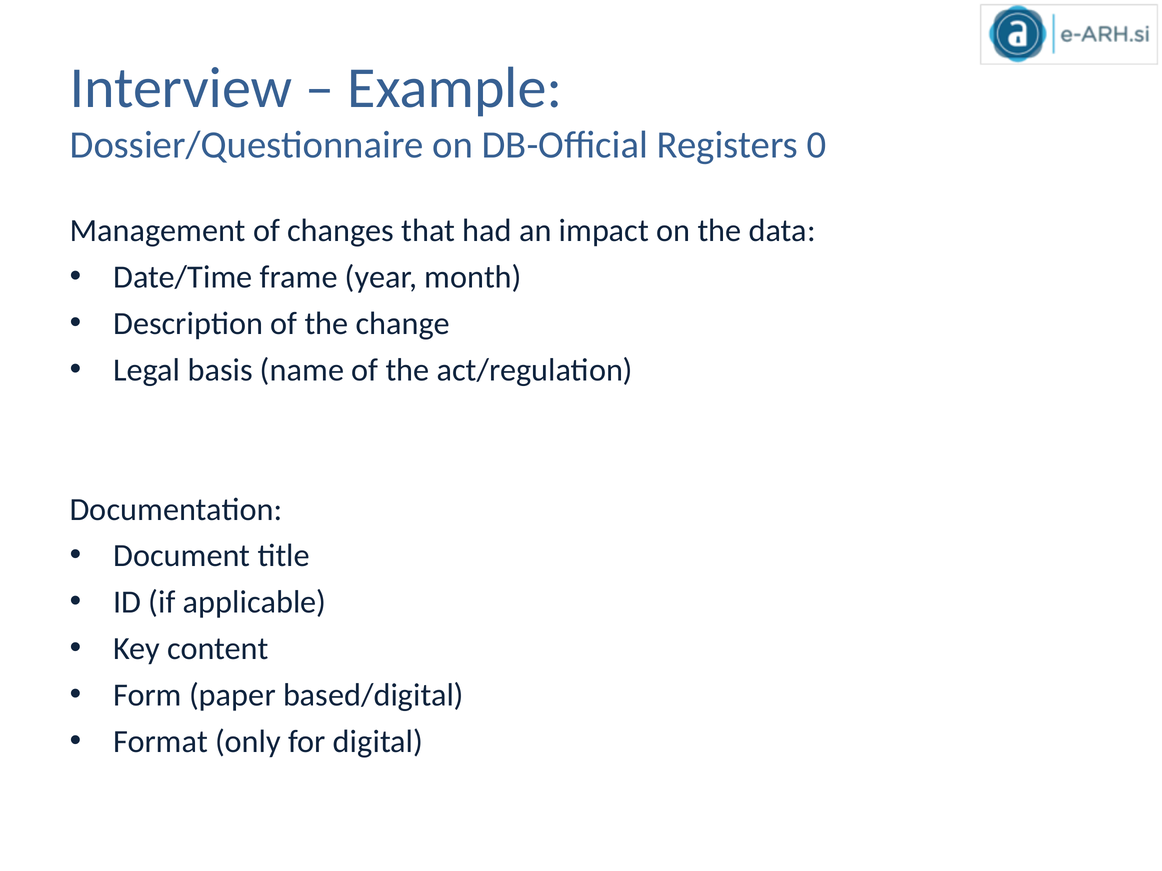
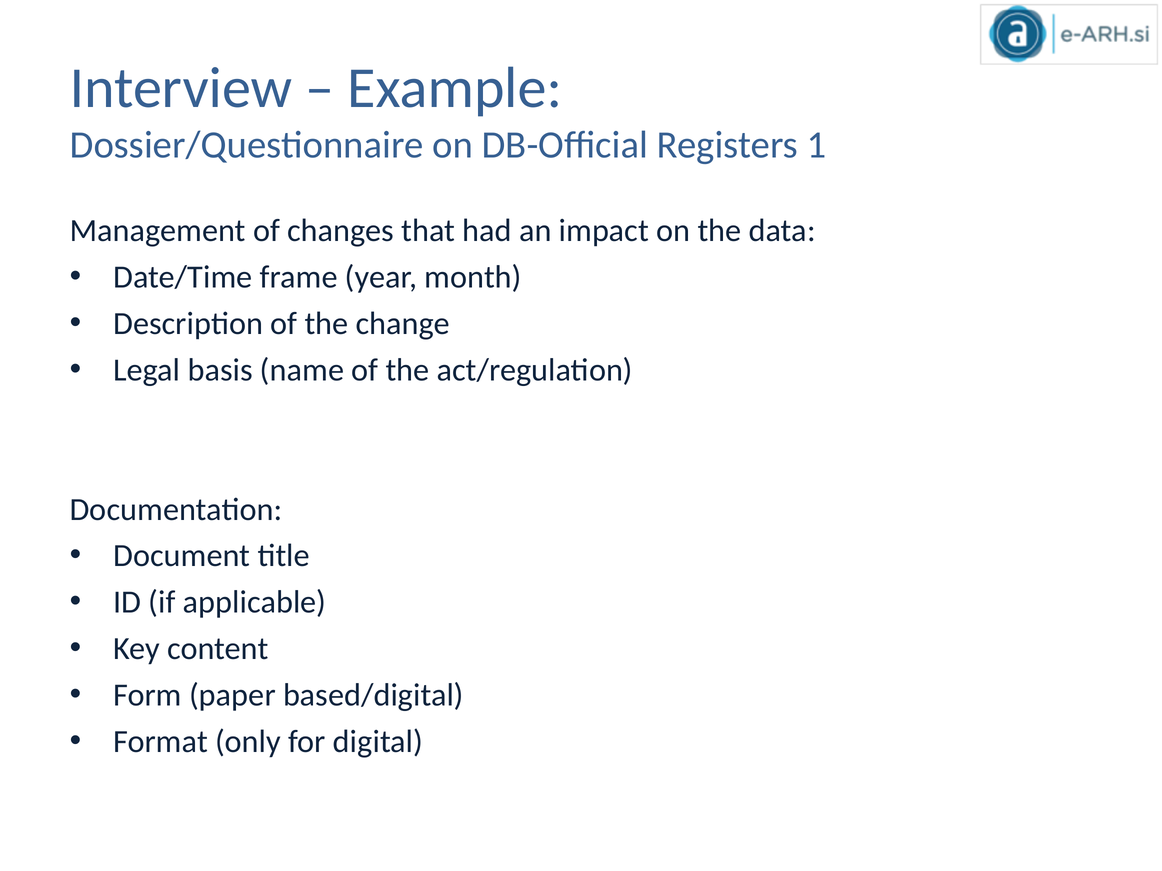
0: 0 -> 1
